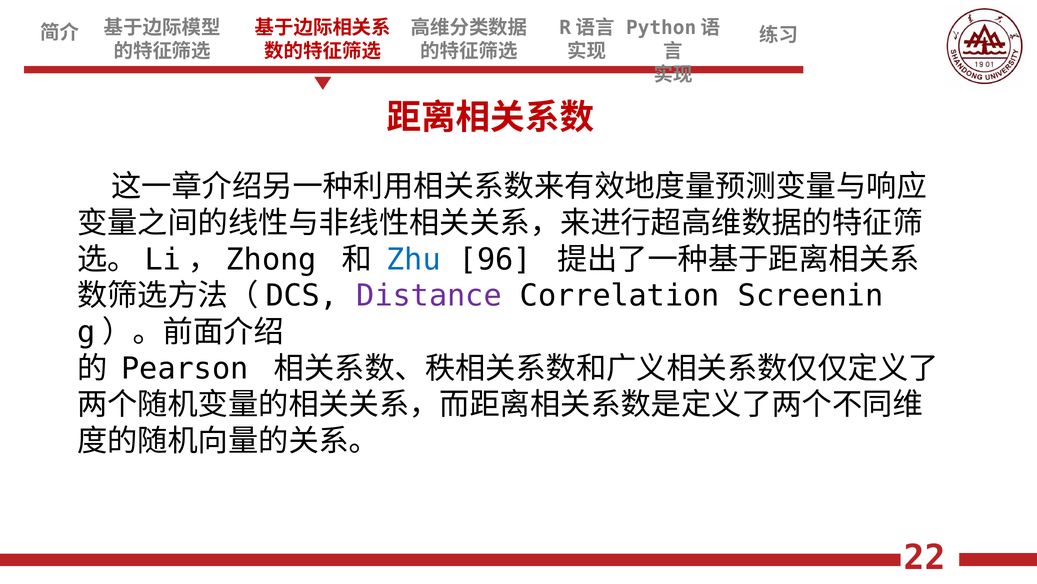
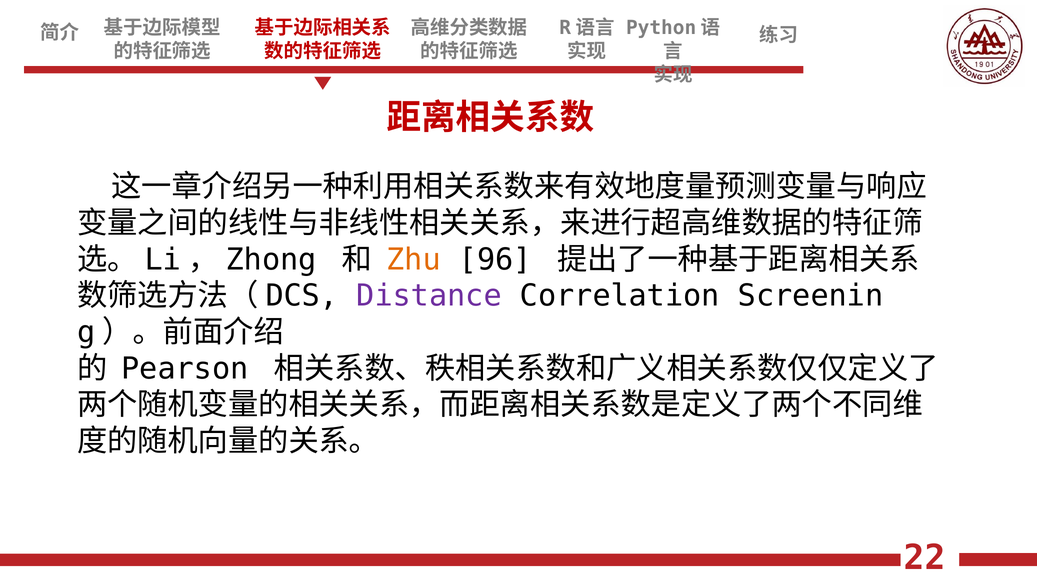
Zhu colour: blue -> orange
